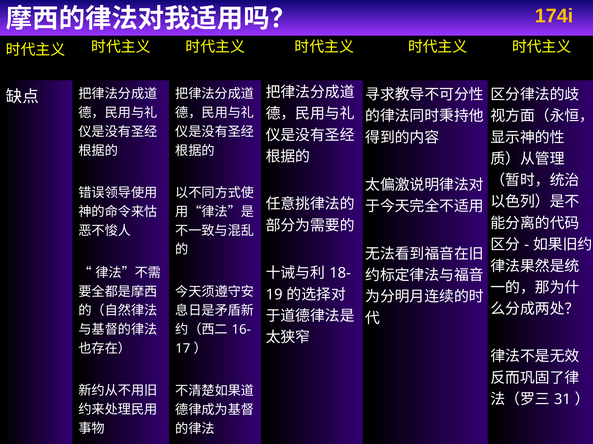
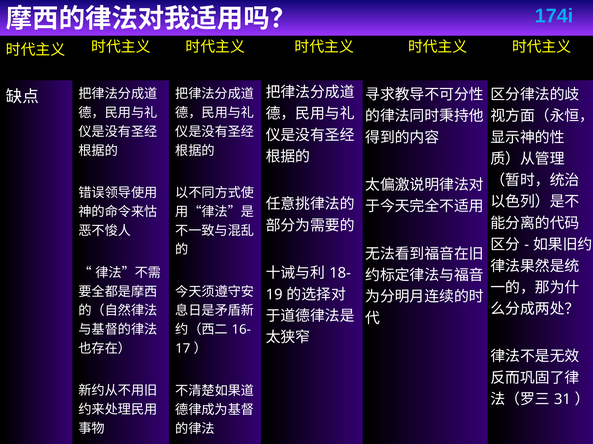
174i colour: yellow -> light blue
